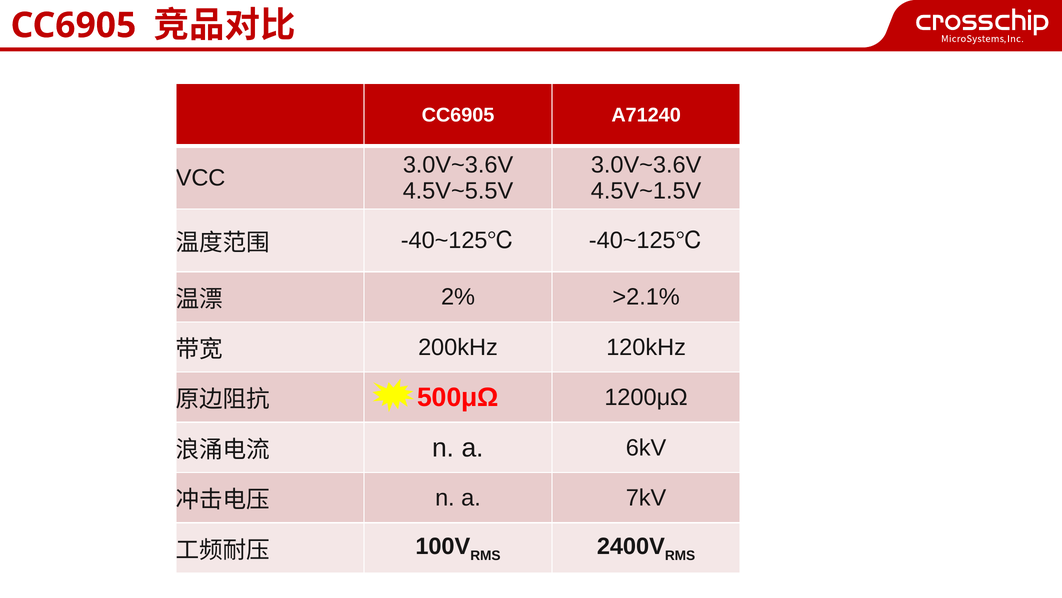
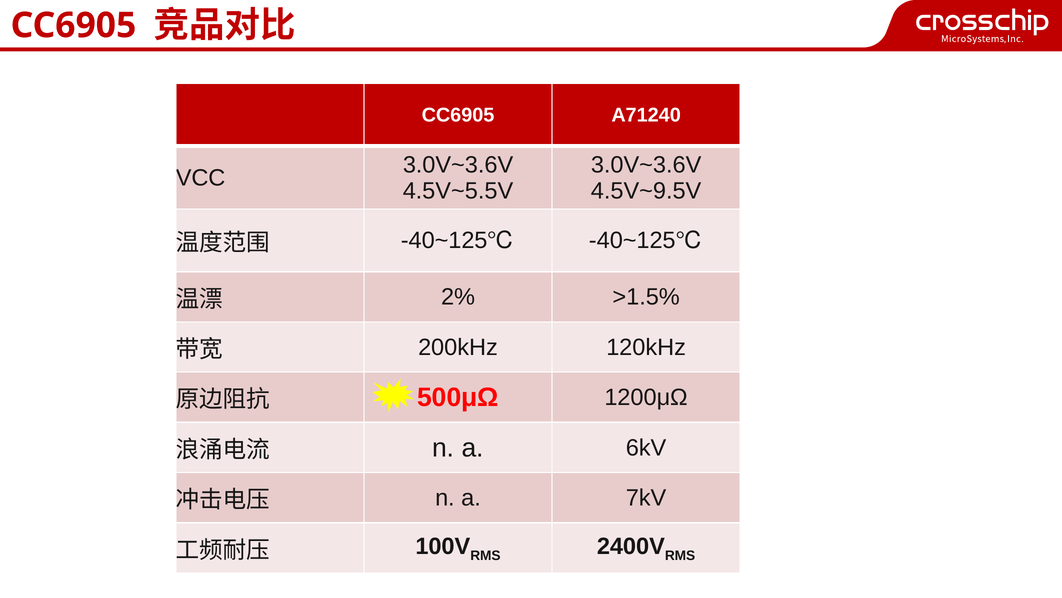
4.5V~1.5V: 4.5V~1.5V -> 4.5V~9.5V
>2.1%: >2.1% -> >1.5%
